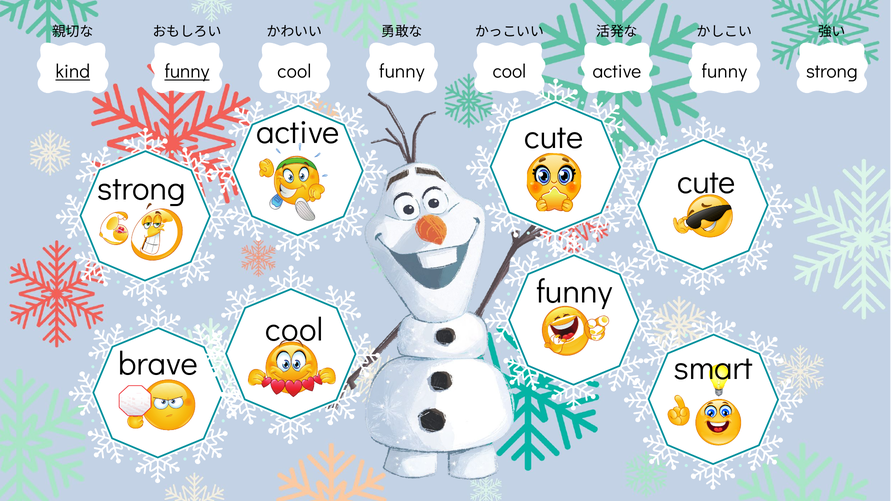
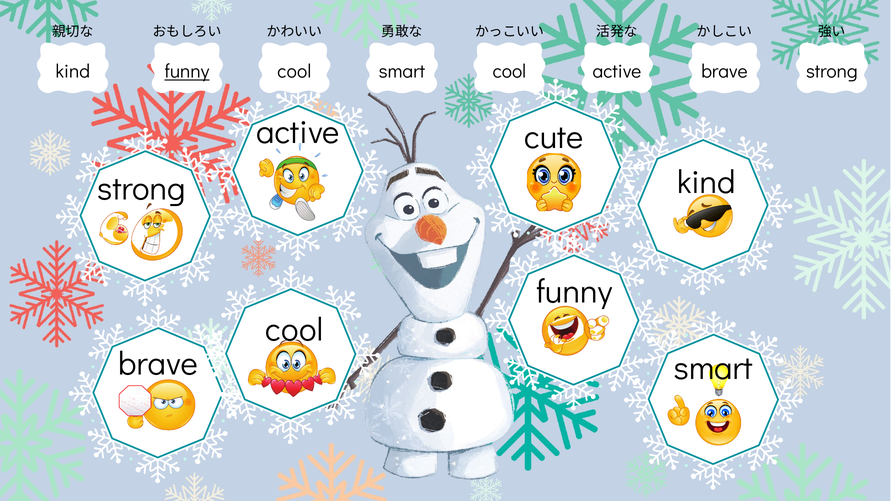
kind at (73, 72) underline: present -> none
funny at (402, 72): funny -> smart
funny at (724, 72): funny -> brave
cute at (706, 183): cute -> kind
